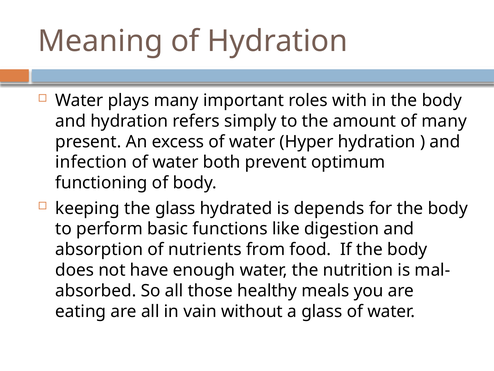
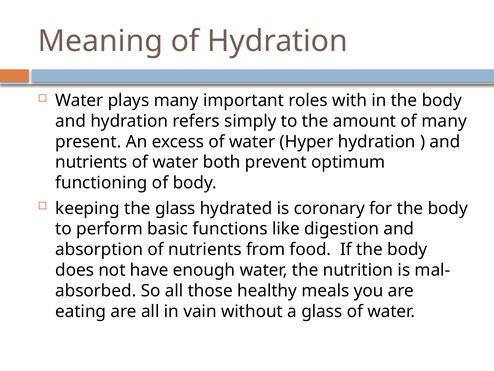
infection at (91, 162): infection -> nutrients
depends: depends -> coronary
